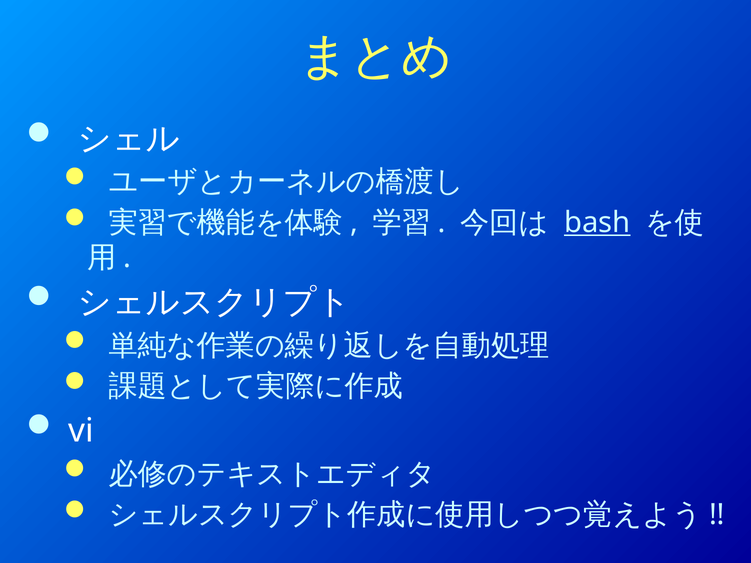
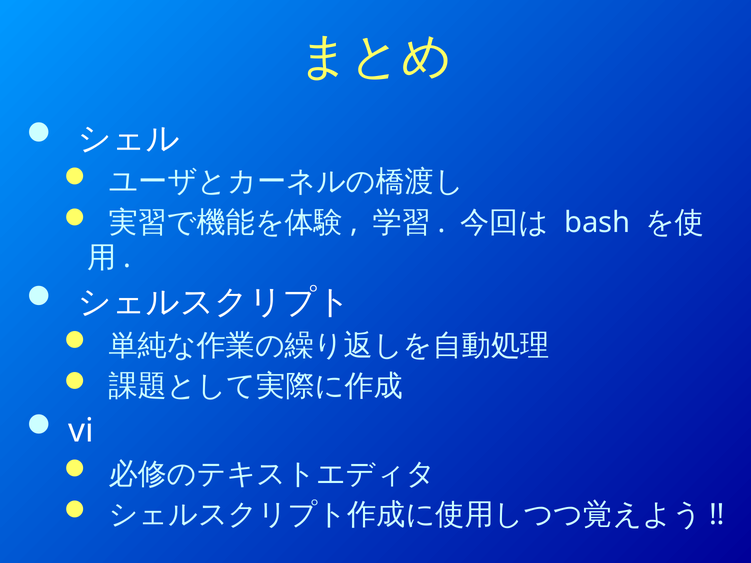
bash underline: present -> none
